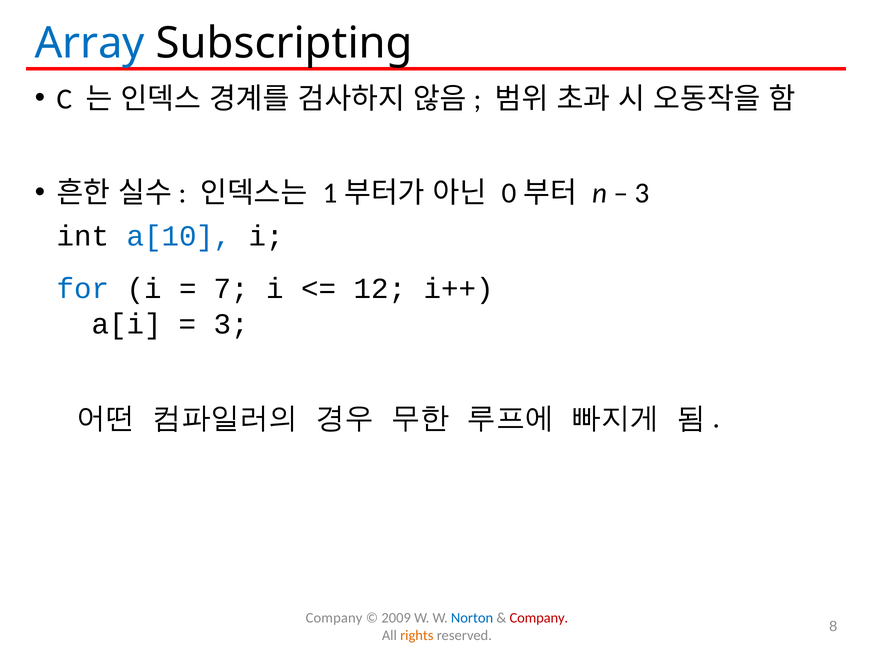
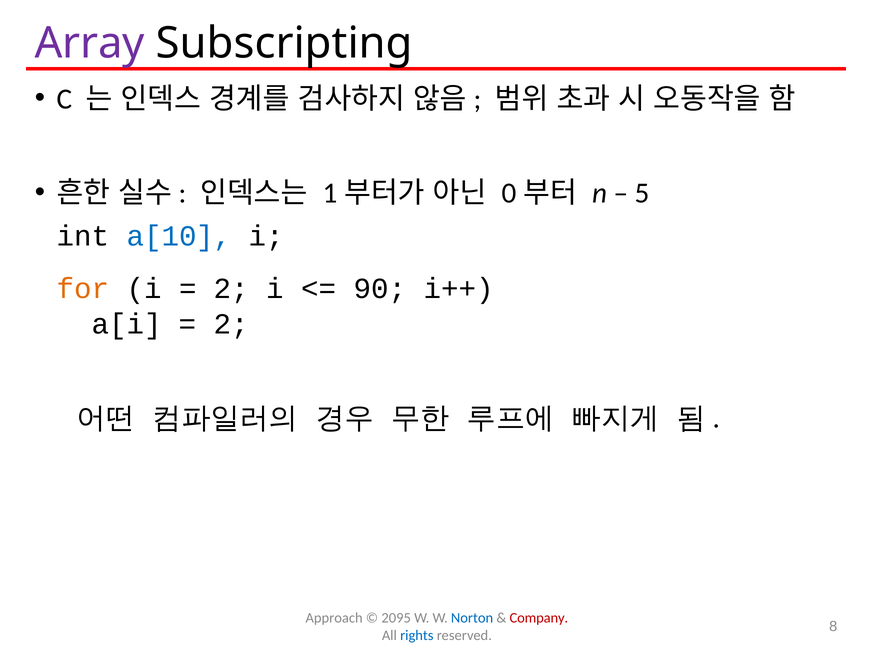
Array colour: blue -> purple
3 at (642, 193): 3 -> 5
for colour: blue -> orange
7 at (231, 289): 7 -> 2
12: 12 -> 90
3 at (231, 324): 3 -> 2
Company at (334, 617): Company -> Approach
2009: 2009 -> 2095
rights colour: orange -> blue
